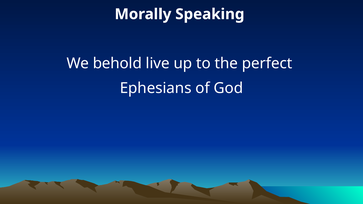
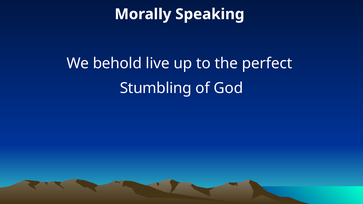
Ephesians: Ephesians -> Stumbling
